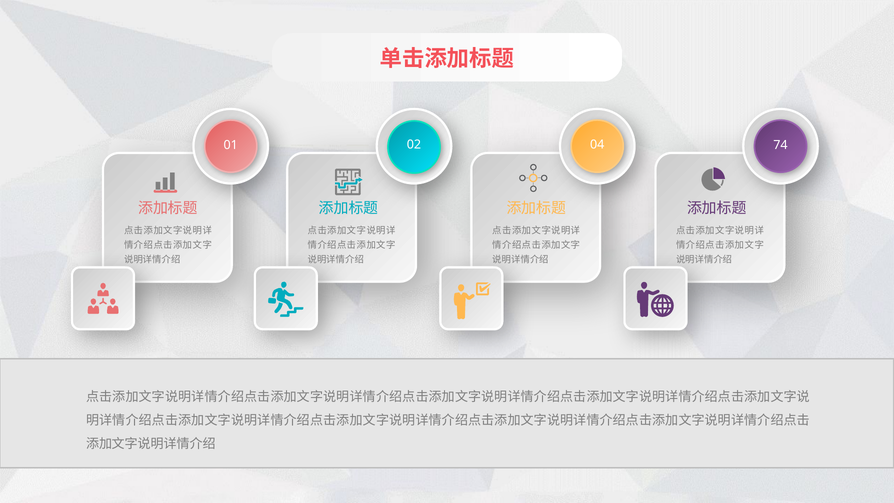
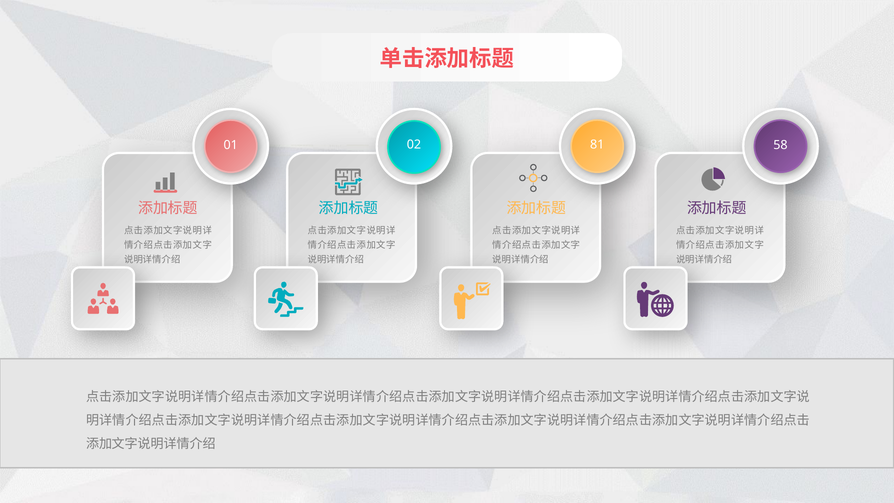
74: 74 -> 58
04: 04 -> 81
